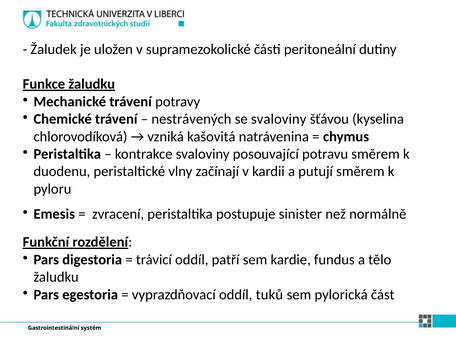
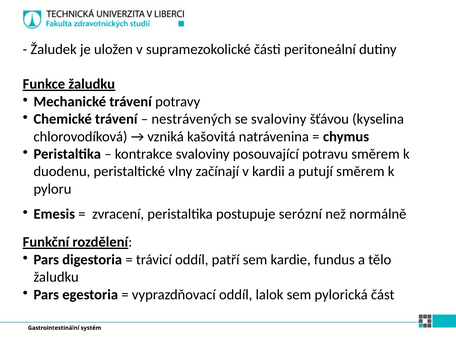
sinister: sinister -> serózní
tuků: tuků -> lalok
